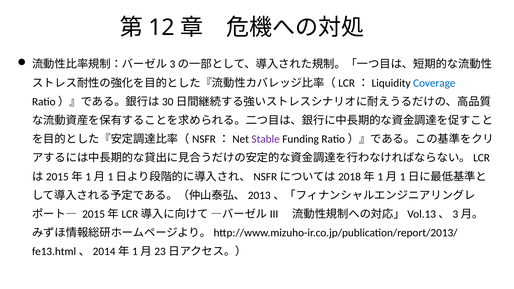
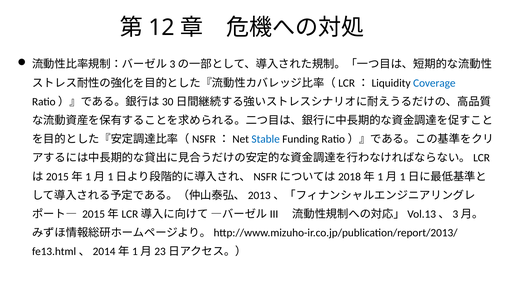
Stable colour: purple -> blue
